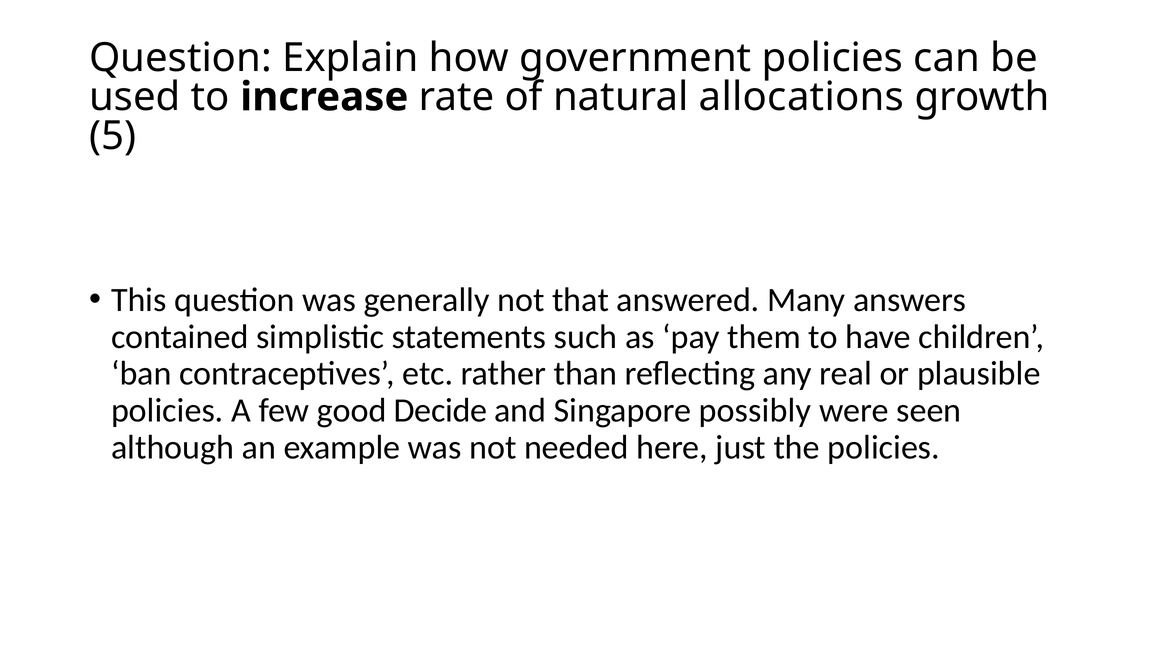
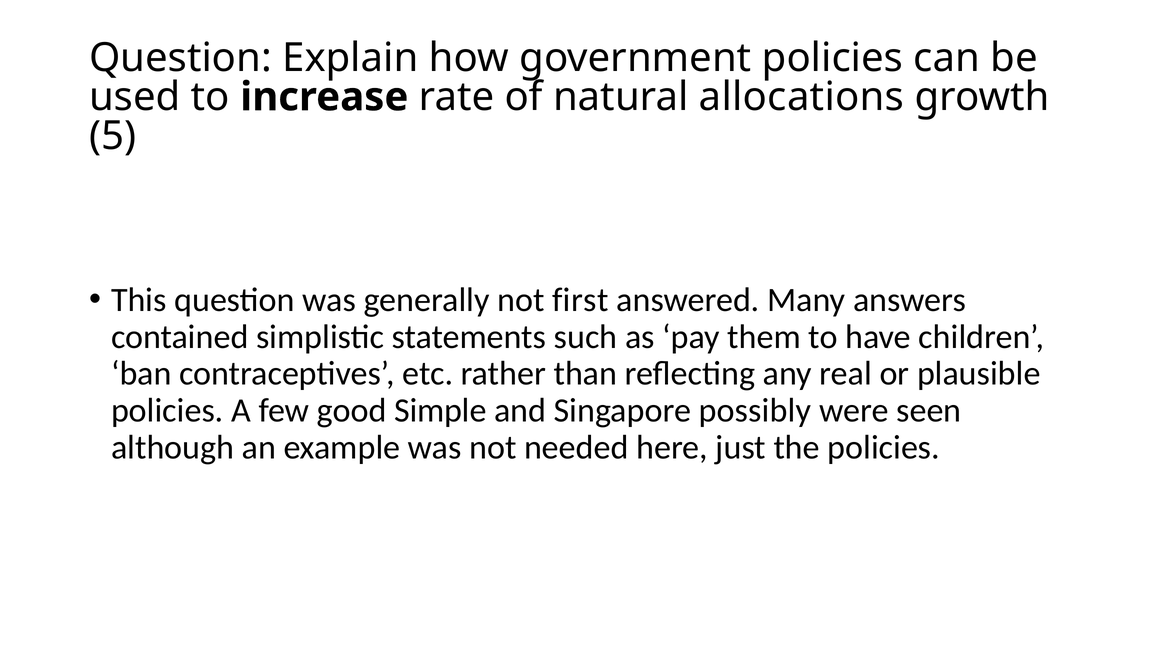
that: that -> first
Decide: Decide -> Simple
